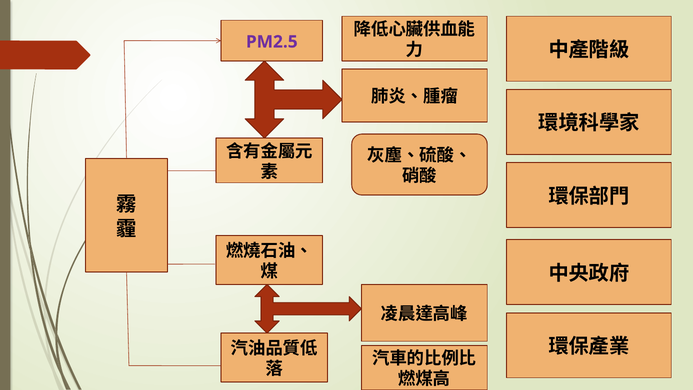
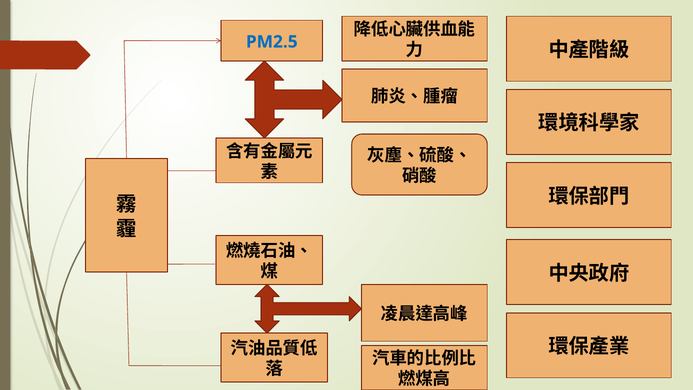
PM2.5 colour: purple -> blue
